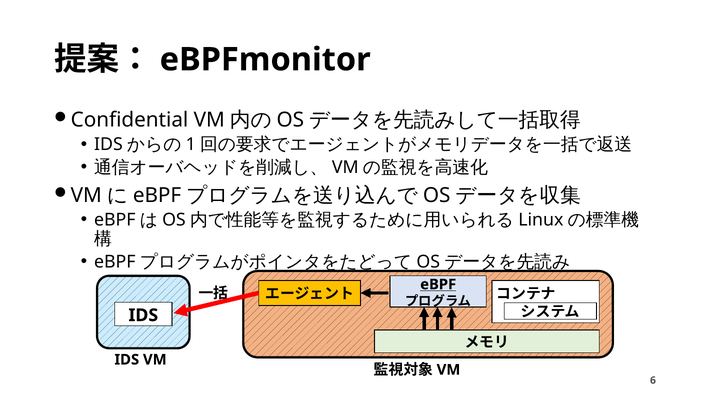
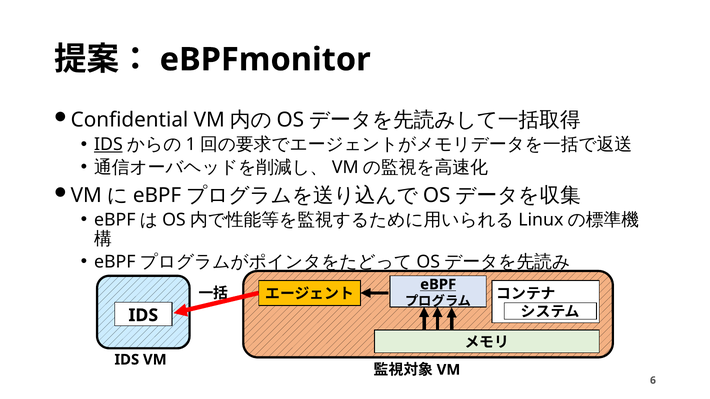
IDS at (108, 145) underline: none -> present
